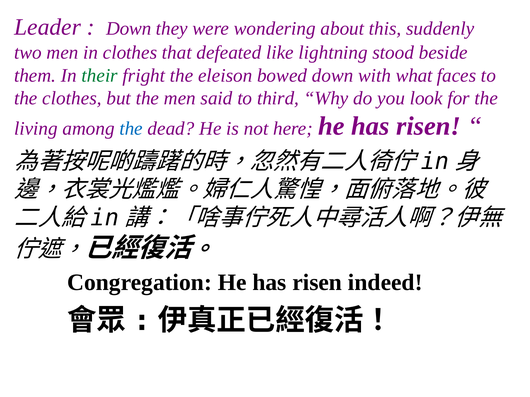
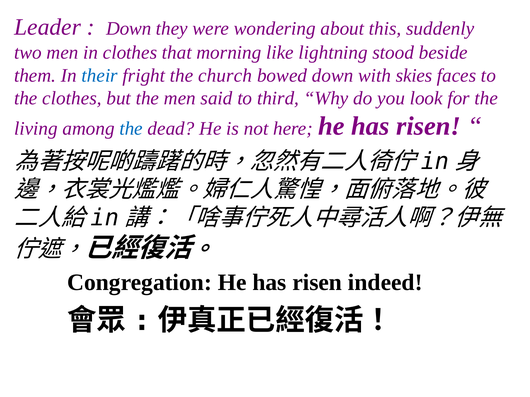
defeated: defeated -> morning
their colour: green -> blue
eleison: eleison -> church
what: what -> skies
